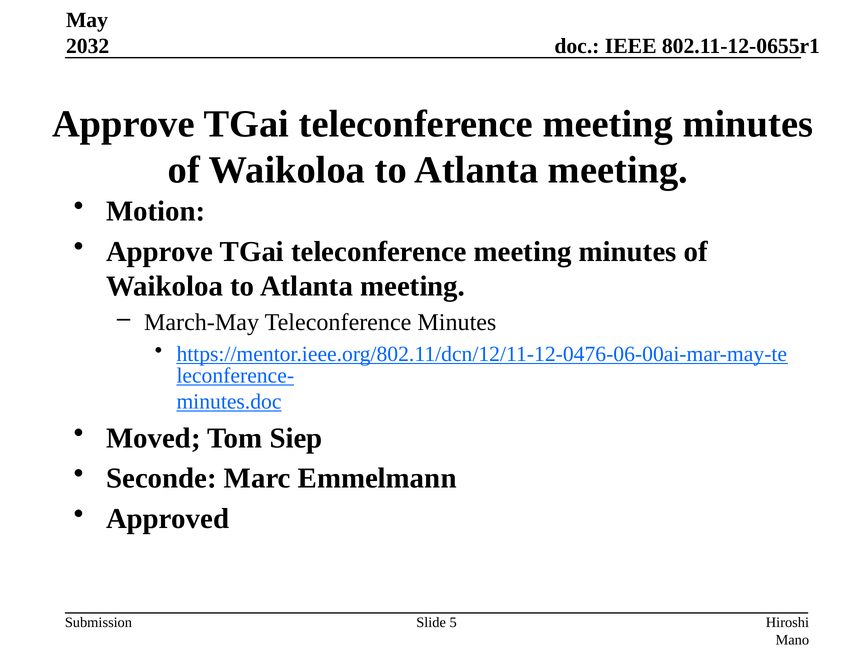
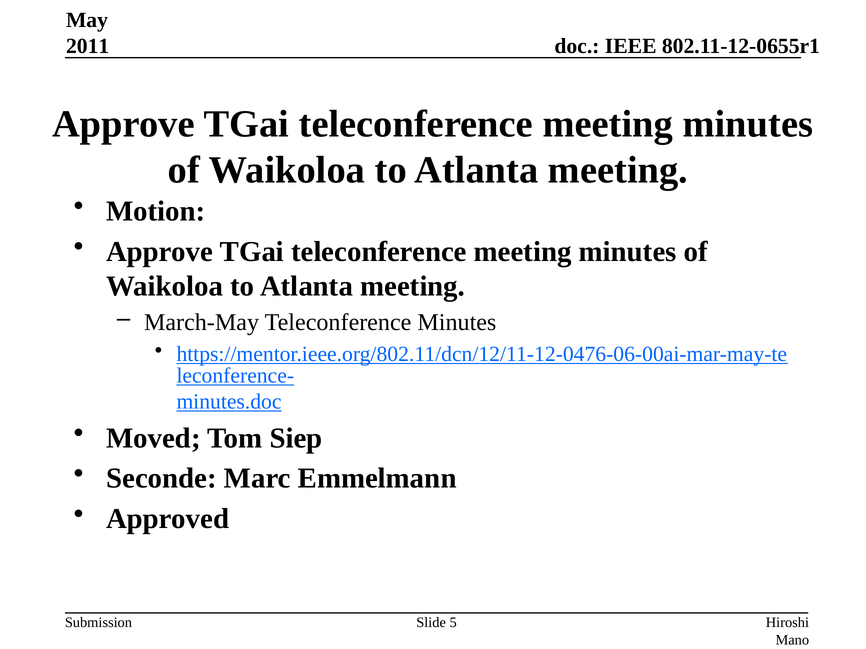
2032: 2032 -> 2011
